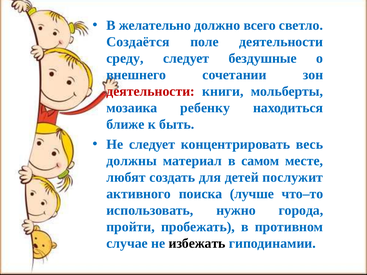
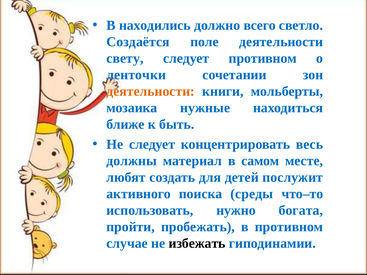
желательно: желательно -> находились
среду: среду -> свету
следует бездушные: бездушные -> противном
внешнего: внешнего -> ленточки
деятельности at (151, 92) colour: red -> orange
ребенку: ребенку -> нужные
лучше: лучше -> среды
города: города -> богата
